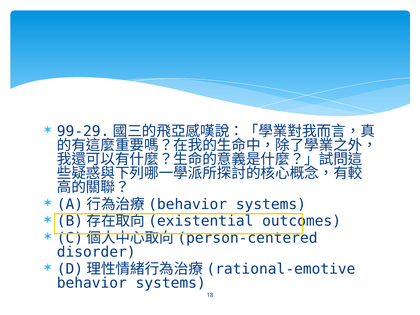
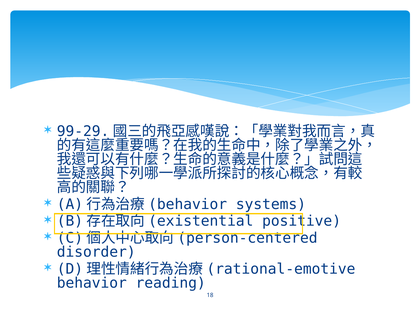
outcomes: outcomes -> positive
behavior systems: systems -> reading
